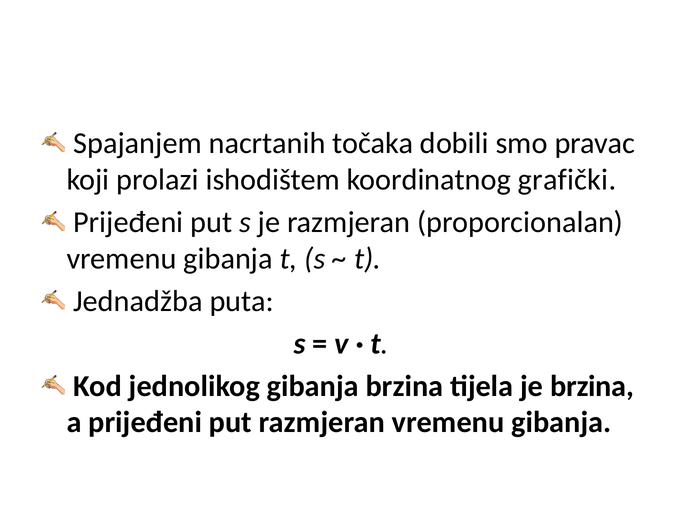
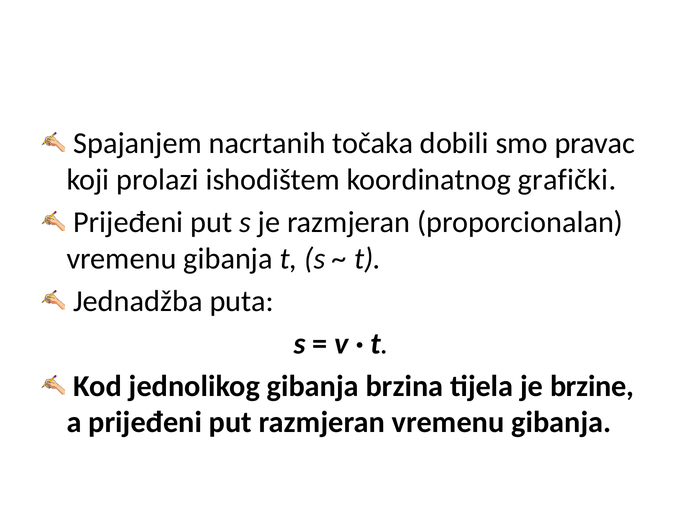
je brzina: brzina -> brzine
